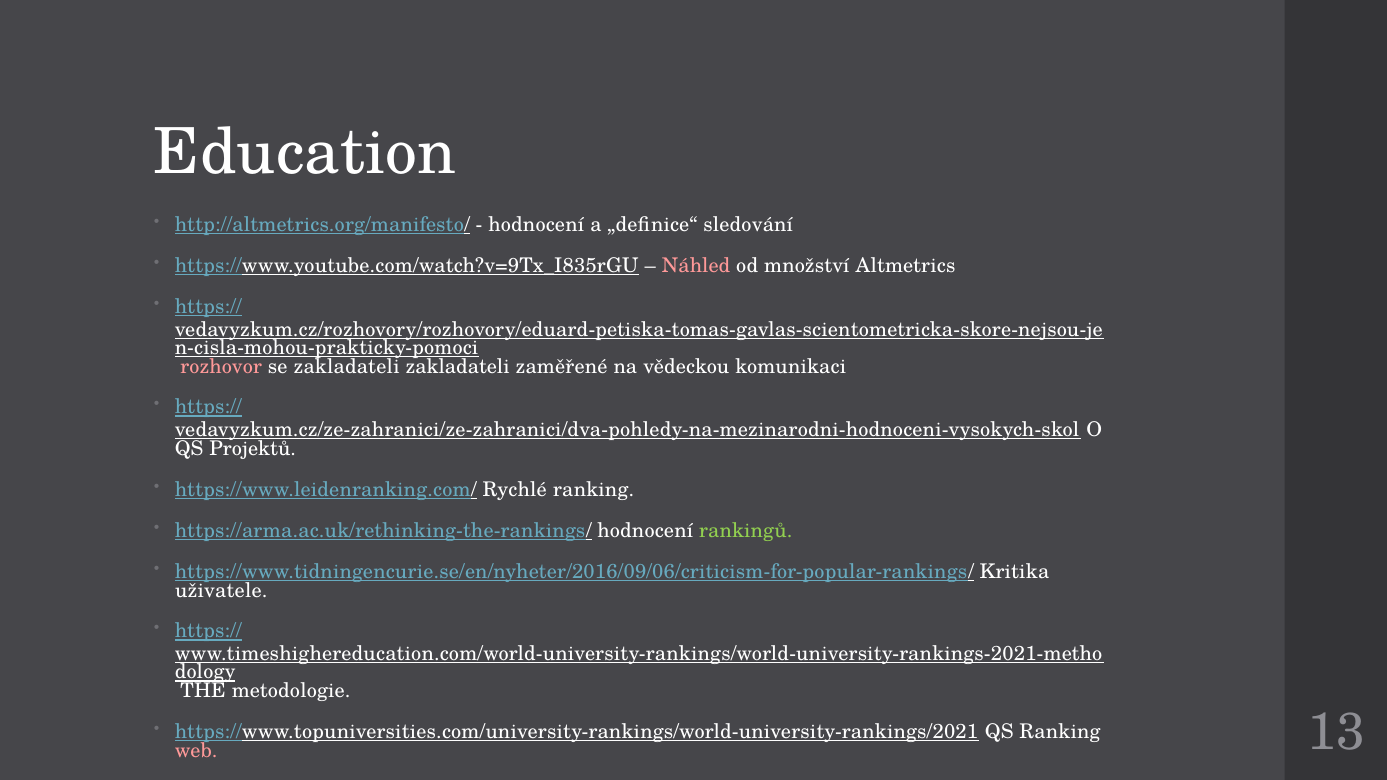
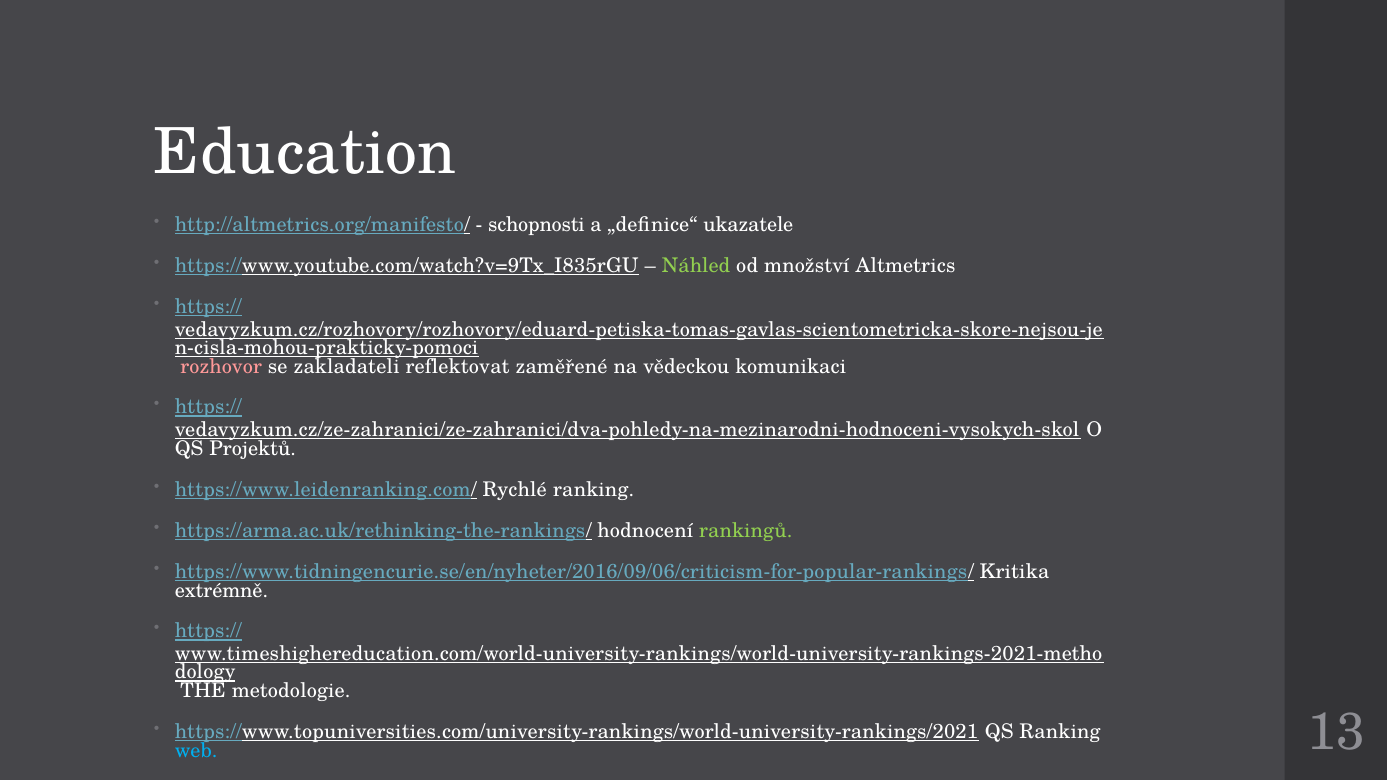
hodnocení at (536, 225): hodnocení -> schopnosti
sledování: sledování -> ukazatele
Náhled colour: pink -> light green
zakladateli zakladateli: zakladateli -> reflektovat
uživatele: uživatele -> extrémně
web colour: pink -> light blue
